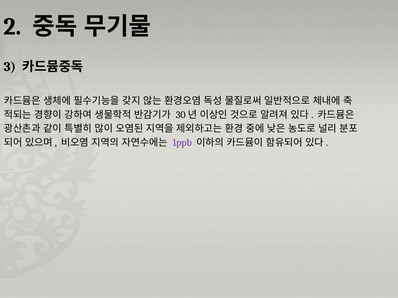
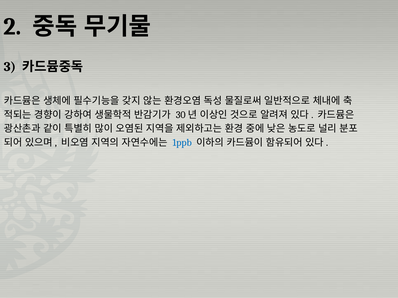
1ppb colour: purple -> blue
